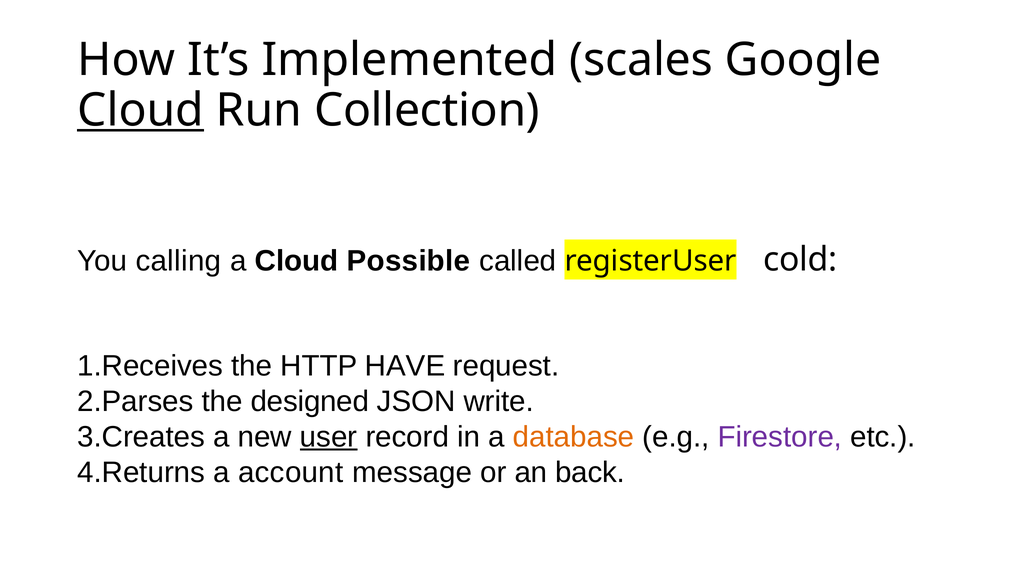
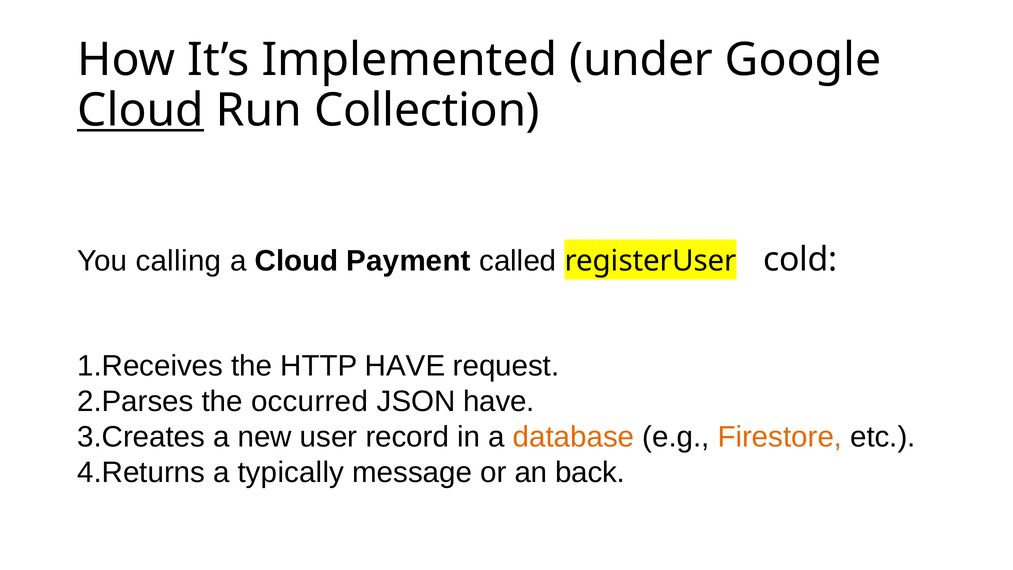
scales: scales -> under
Possible: Possible -> Payment
designed: designed -> occurred
JSON write: write -> have
user underline: present -> none
Firestore colour: purple -> orange
account: account -> typically
